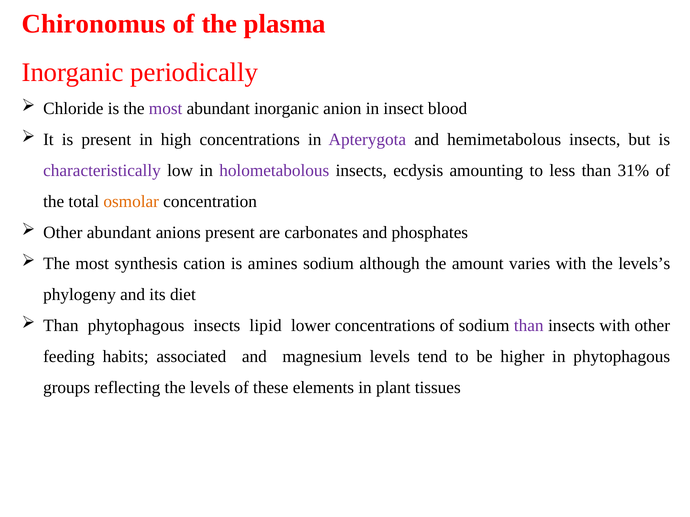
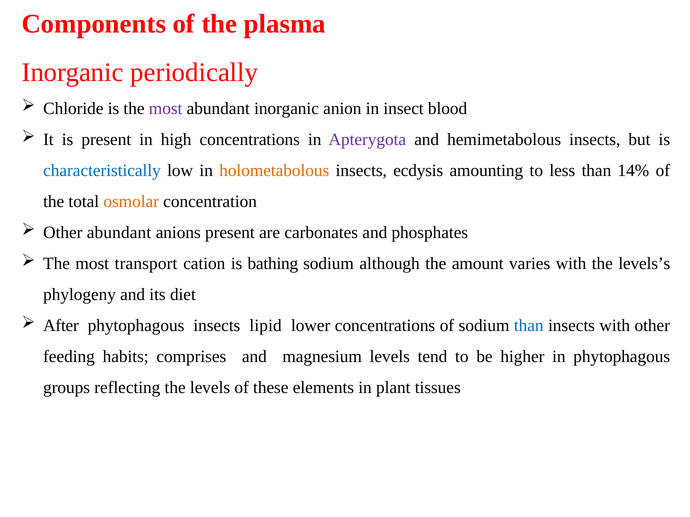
Chironomus: Chironomus -> Components
characteristically colour: purple -> blue
holometabolous colour: purple -> orange
31%: 31% -> 14%
synthesis: synthesis -> transport
amines: amines -> bathing
Than at (61, 326): Than -> After
than at (529, 326) colour: purple -> blue
associated: associated -> comprises
